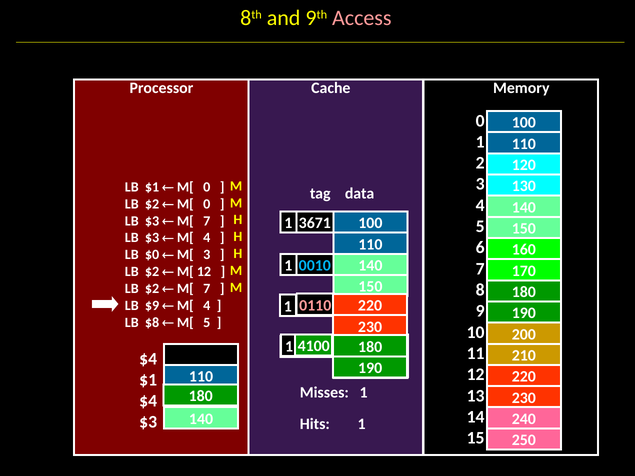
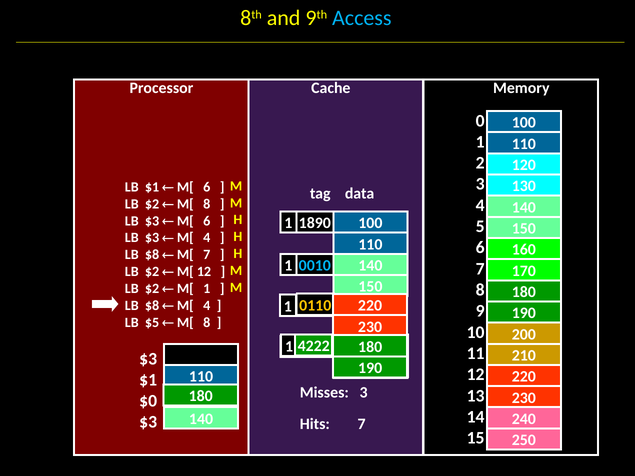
Access colour: pink -> light blue
0 at (207, 187): 0 -> 6
0 at (207, 204): 0 -> 8
7 at (207, 221): 7 -> 6
3671: 3671 -> 1890
$0 at (152, 255): $0 -> $8
M[ 3: 3 -> 7
7 at (207, 289): 7 -> 1
0110 colour: pink -> yellow
$9 at (152, 306): $9 -> $8
$8: $8 -> $5
5 at (207, 323): 5 -> 8
4100: 4100 -> 4222
$4 at (148, 359): $4 -> $3
Misses 1: 1 -> 3
$4 at (148, 401): $4 -> $0
Hits 1: 1 -> 7
